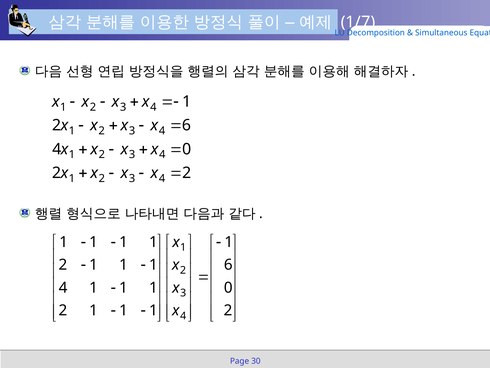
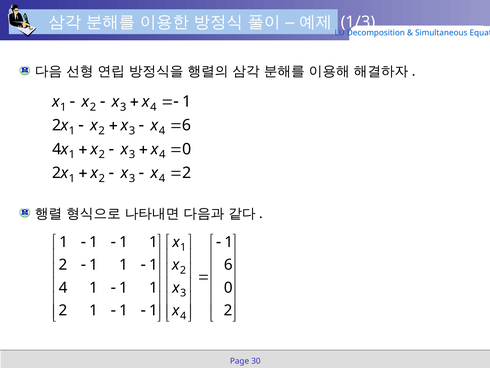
1/7: 1/7 -> 1/3
